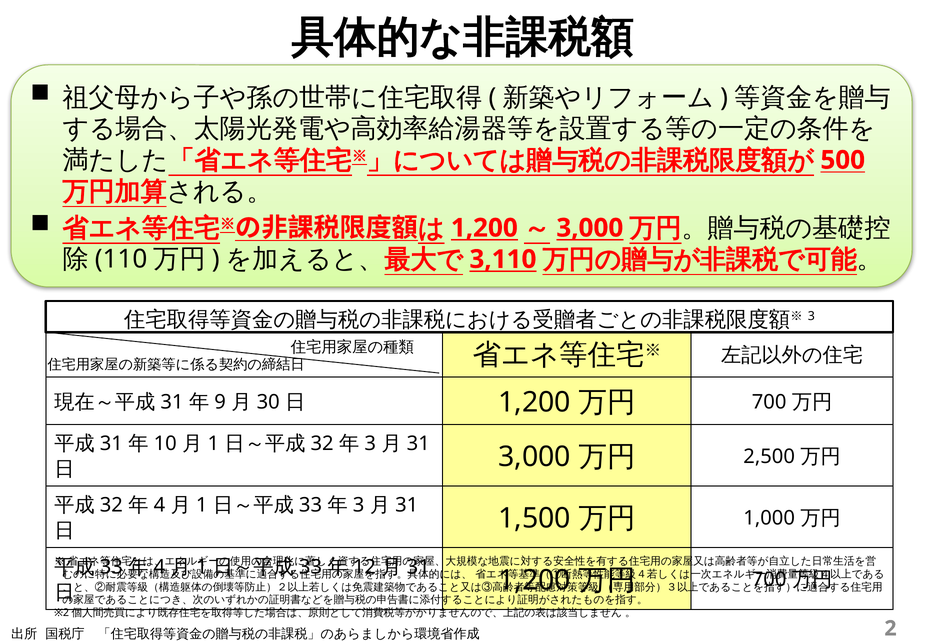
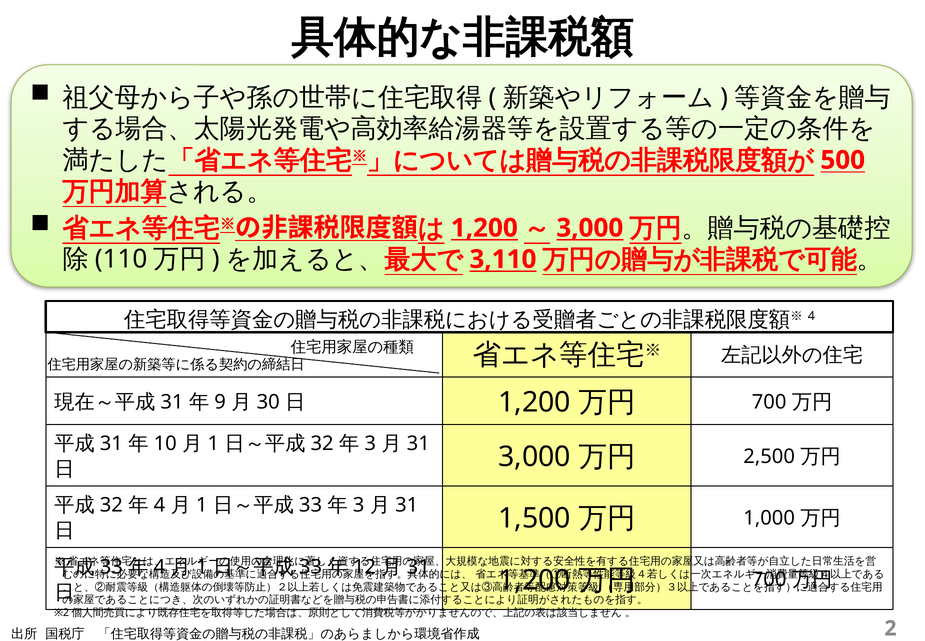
3 at (811, 316): 3 -> 4
